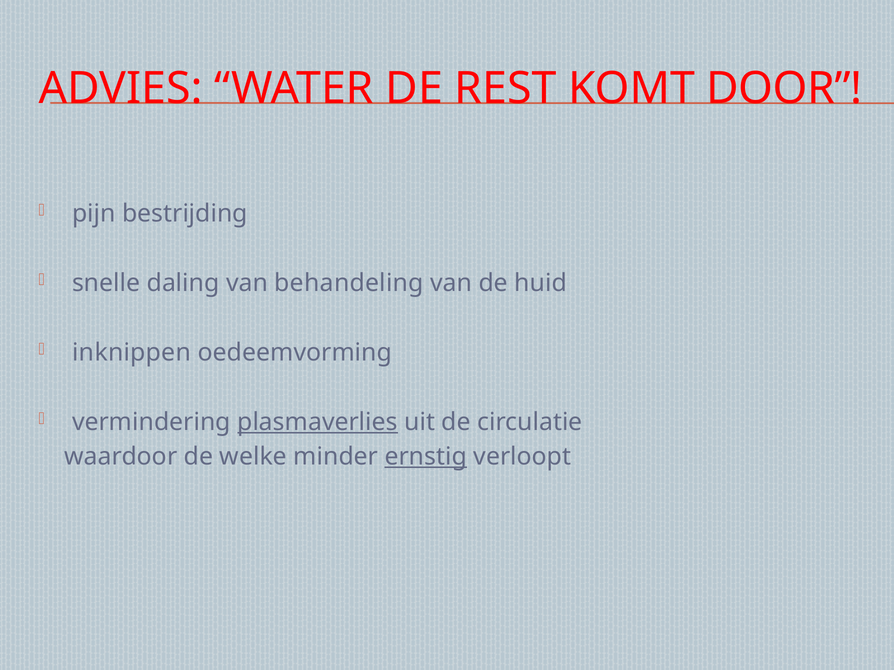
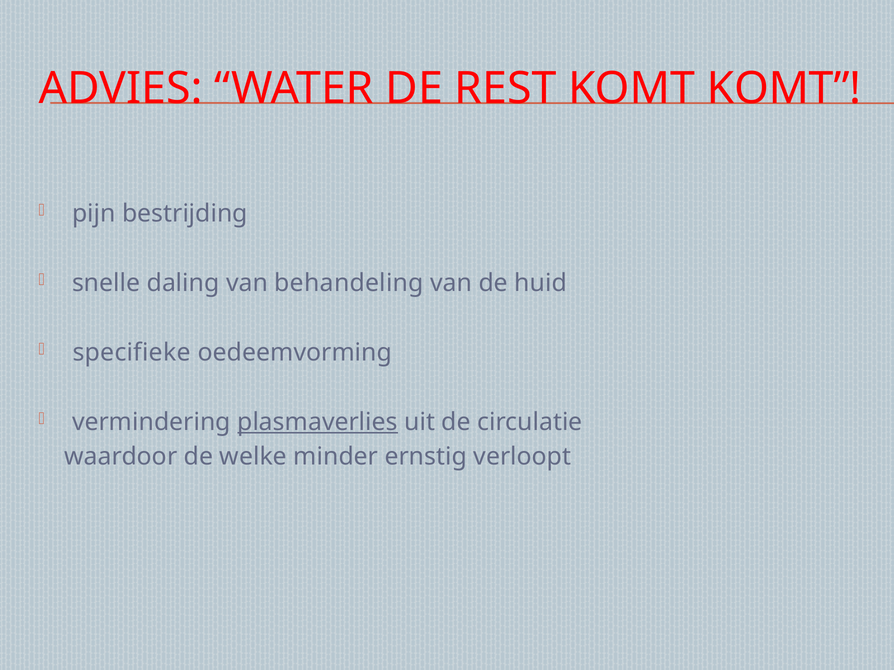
KOMT DOOR: DOOR -> KOMT
inknippen: inknippen -> specifieke
ernstig underline: present -> none
